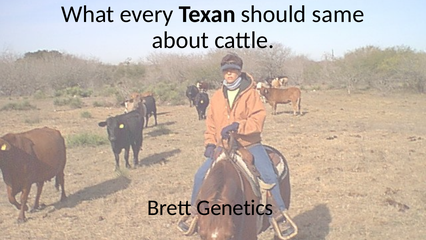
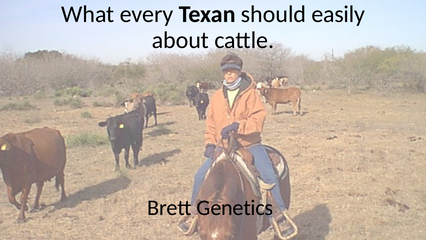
same: same -> easily
